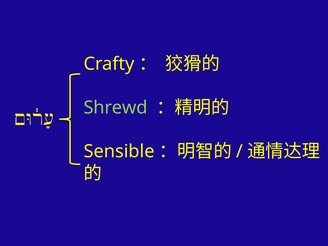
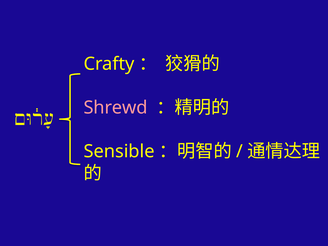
Shrewd colour: light green -> pink
